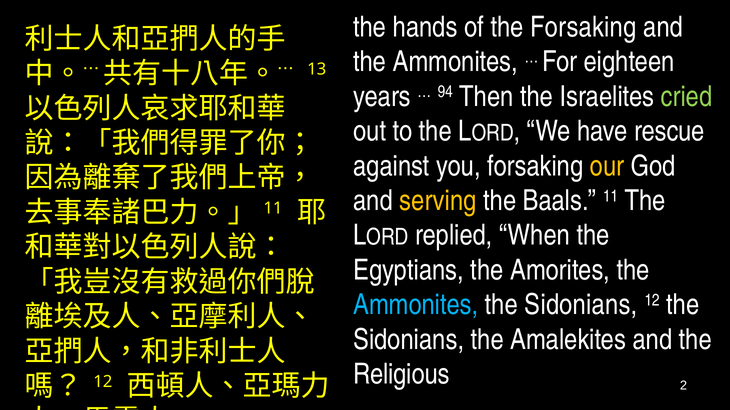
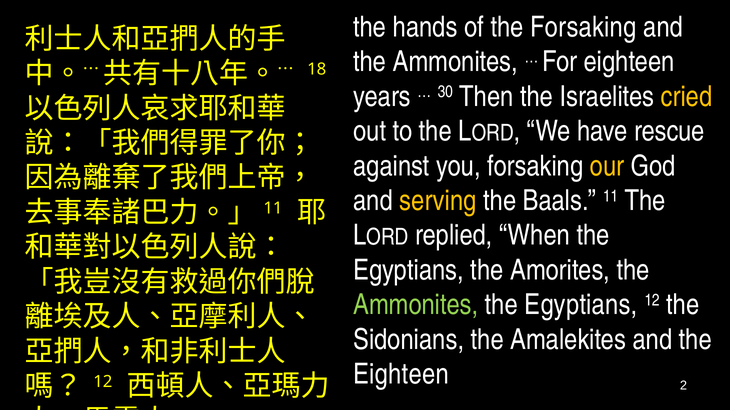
13: 13 -> 18
94: 94 -> 30
cried colour: light green -> yellow
Ammonites at (416, 305) colour: light blue -> light green
Sidonians at (581, 305): Sidonians -> Egyptians
Religious at (401, 375): Religious -> Eighteen
